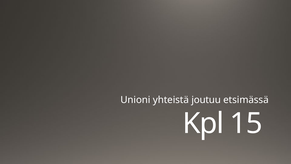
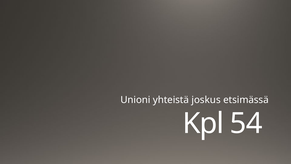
joutuu: joutuu -> joskus
15: 15 -> 54
